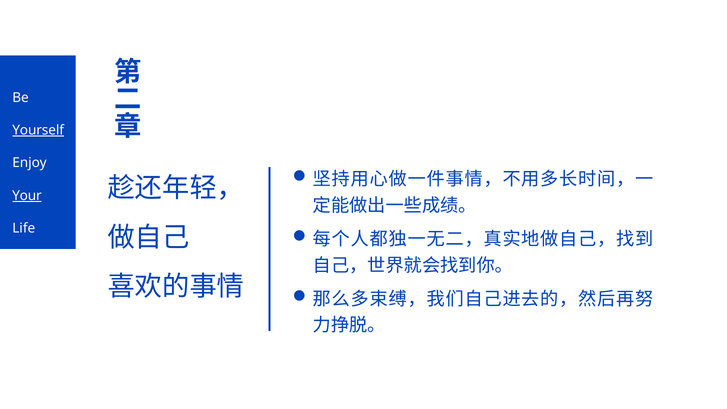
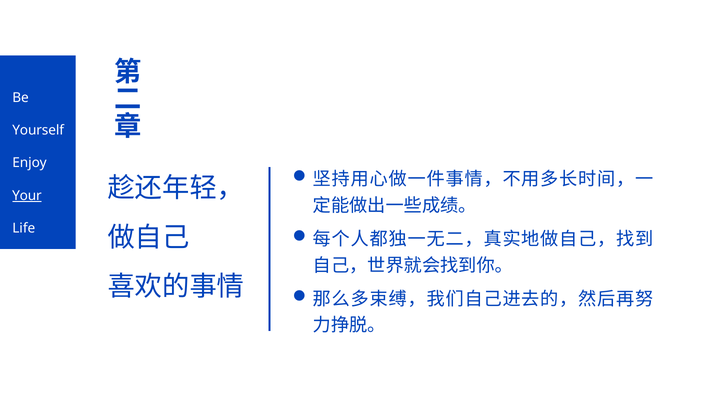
Yourself underline: present -> none
